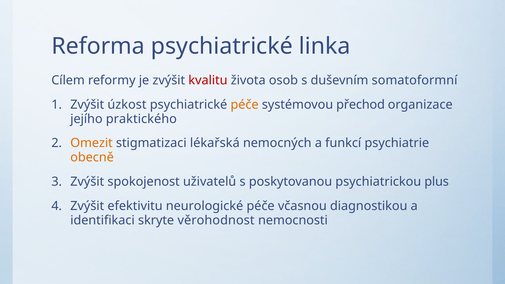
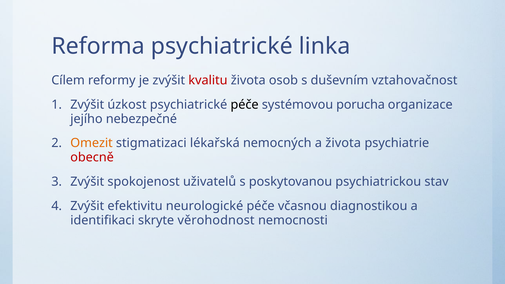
somatoformní: somatoformní -> vztahovačnost
péče at (245, 105) colour: orange -> black
přechod: přechod -> porucha
praktického: praktického -> nebezpečné
a funkcí: funkcí -> života
obecně colour: orange -> red
plus: plus -> stav
